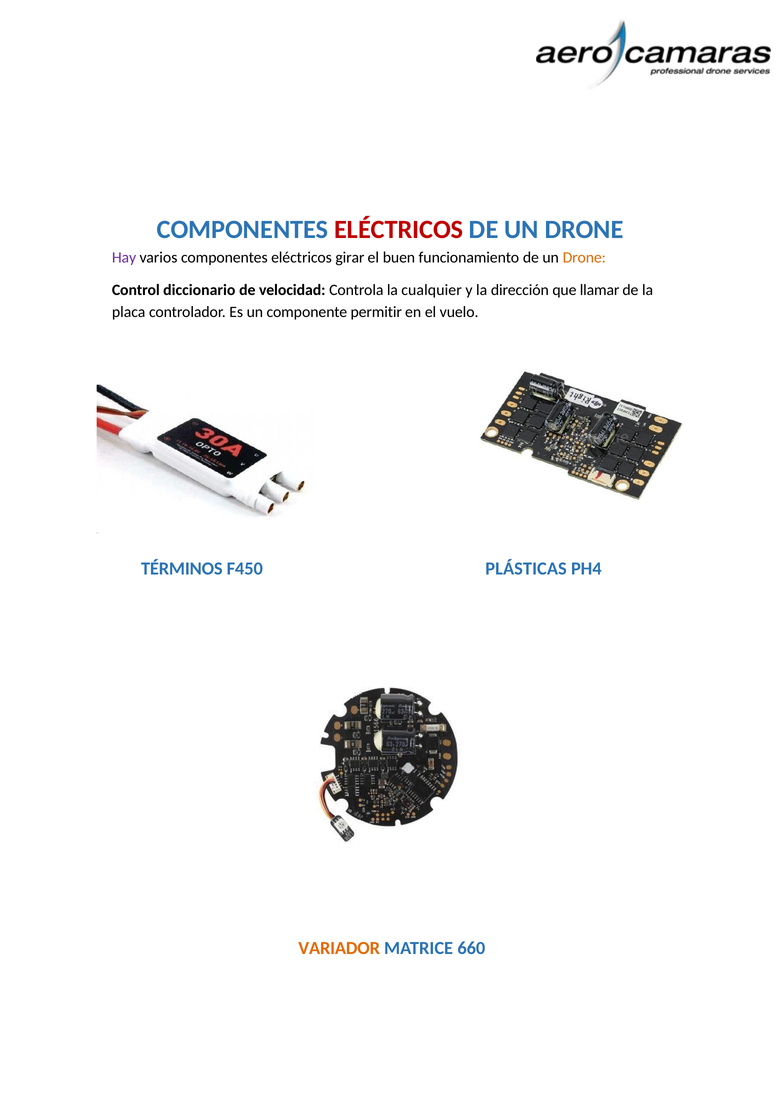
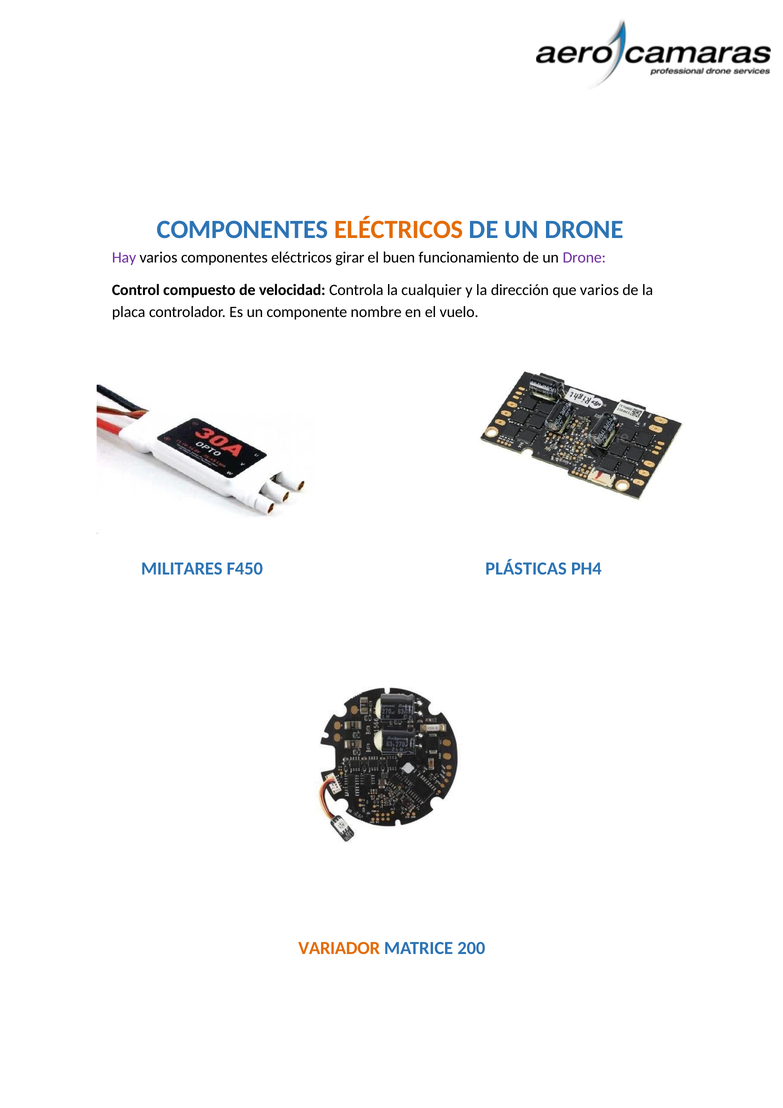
ELÉCTRICOS at (399, 230) colour: red -> orange
Drone at (584, 258) colour: orange -> purple
diccionario: diccionario -> compuesto
que llamar: llamar -> varios
permitir: permitir -> nombre
TÉRMINOS: TÉRMINOS -> MILITARES
660: 660 -> 200
